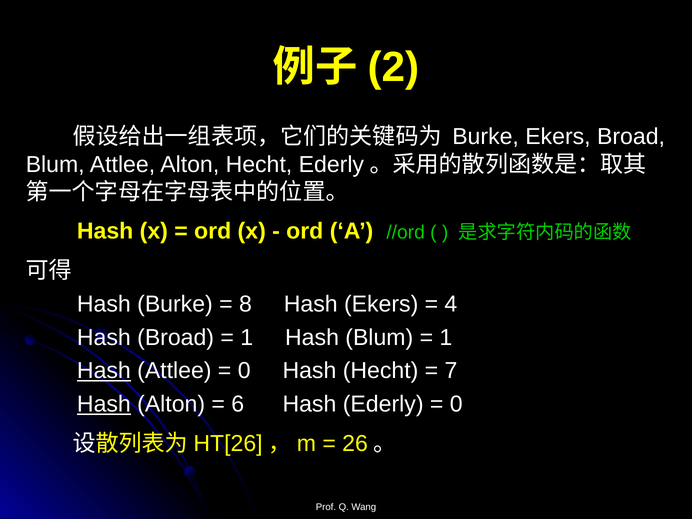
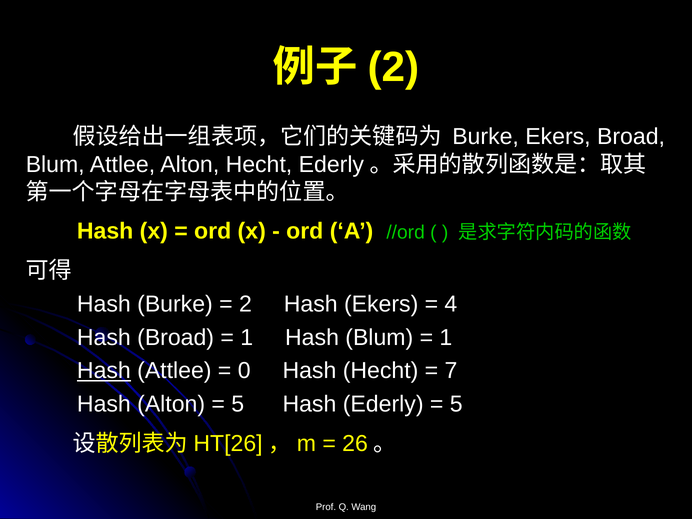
8 at (245, 304): 8 -> 2
Hash at (104, 404) underline: present -> none
6 at (238, 404): 6 -> 5
0 at (456, 404): 0 -> 5
